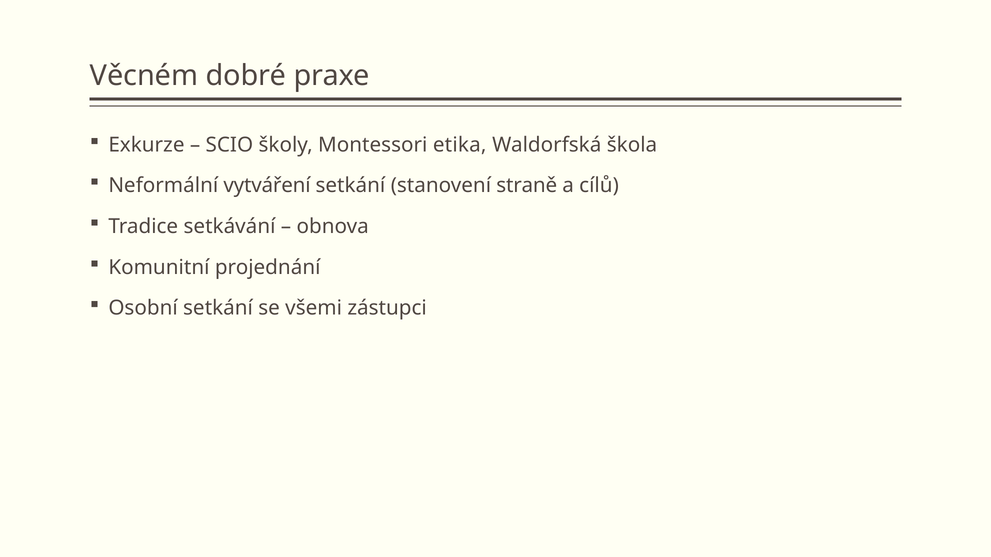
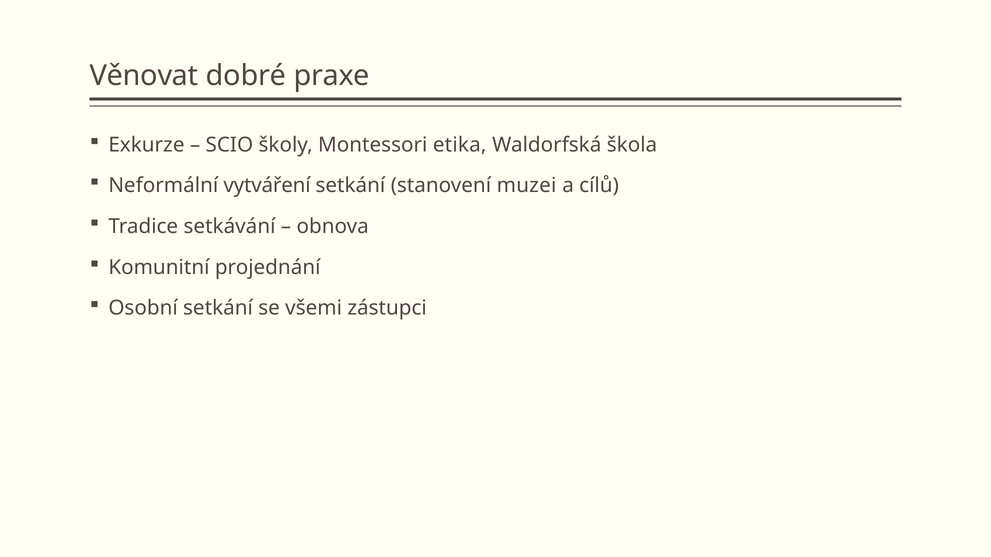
Věcném: Věcném -> Věnovat
straně: straně -> muzei
